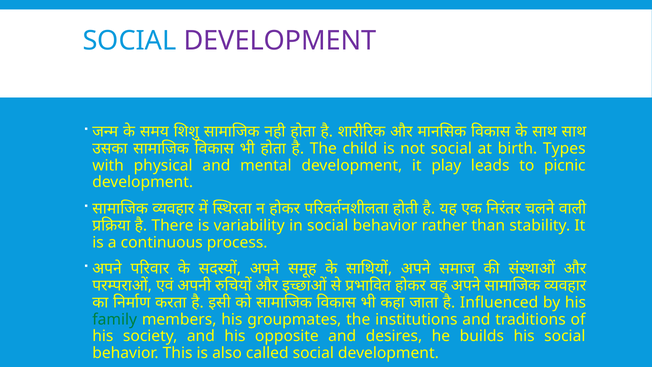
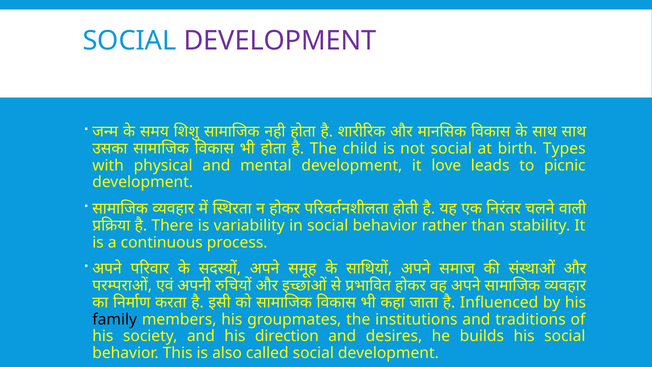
play: play -> love
family colour: green -> black
opposite: opposite -> direction
